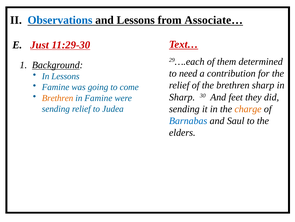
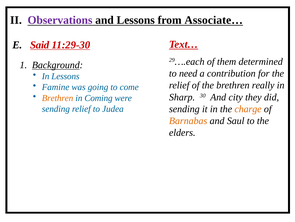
Observations colour: blue -> purple
Just: Just -> Said
brethren sharp: sharp -> really
feet: feet -> city
in Famine: Famine -> Coming
Barnabas colour: blue -> orange
